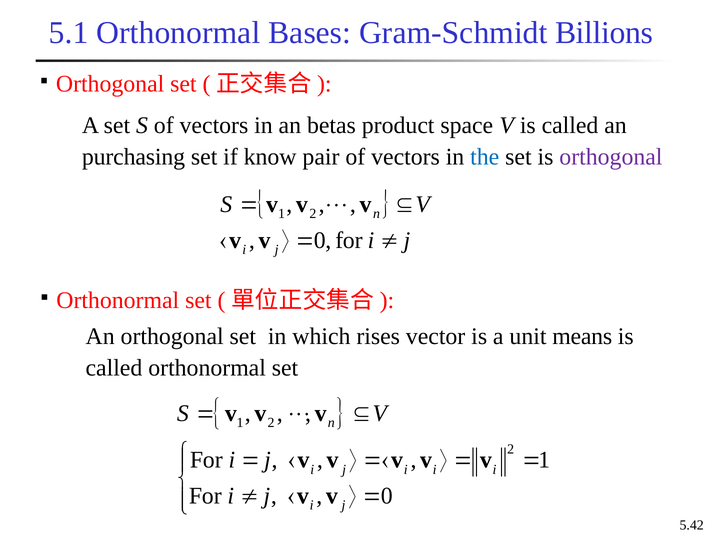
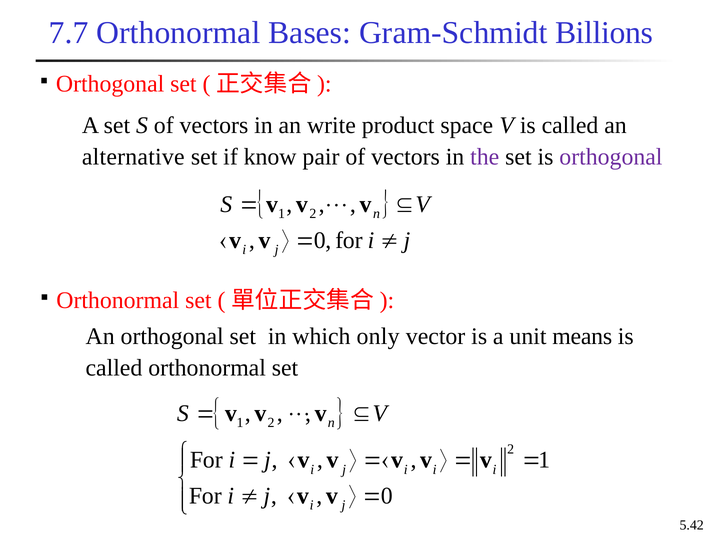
5.1: 5.1 -> 7.7
betas: betas -> write
purchasing: purchasing -> alternative
the colour: blue -> purple
rises: rises -> only
